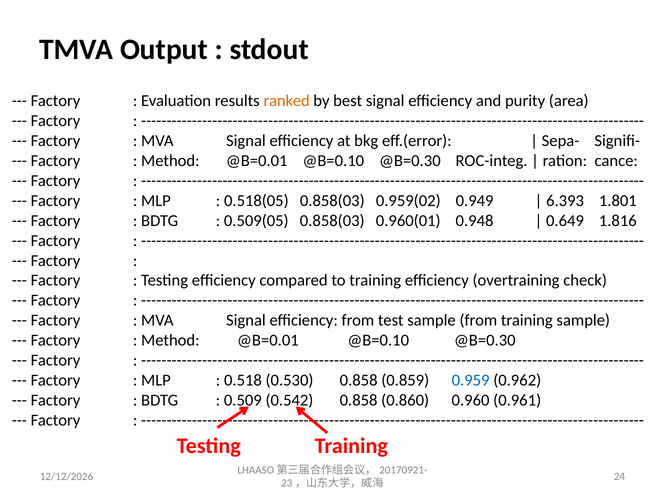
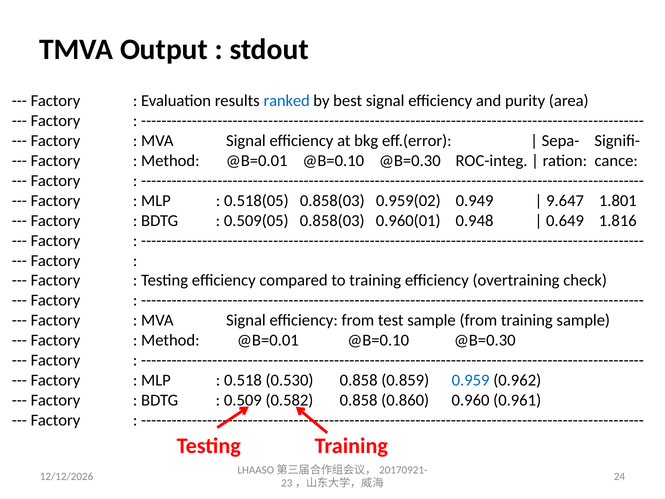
ranked colour: orange -> blue
6.393: 6.393 -> 9.647
0.542: 0.542 -> 0.582
